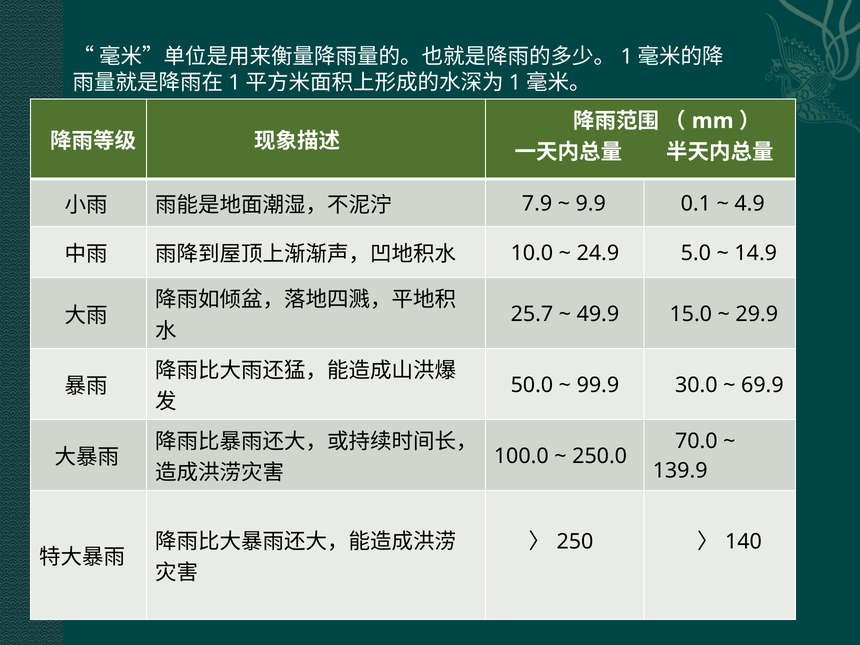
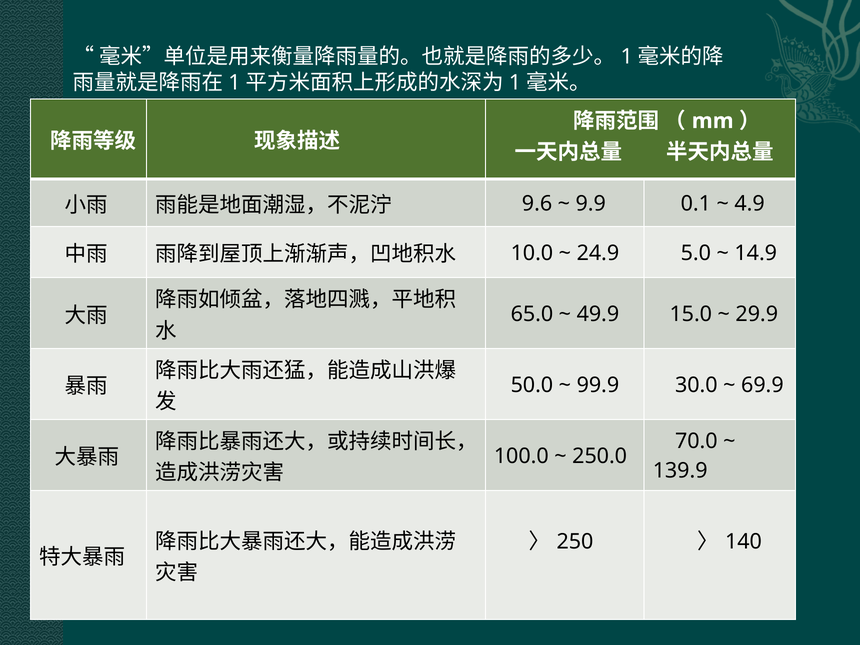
7.9: 7.9 -> 9.6
25.7: 25.7 -> 65.0
